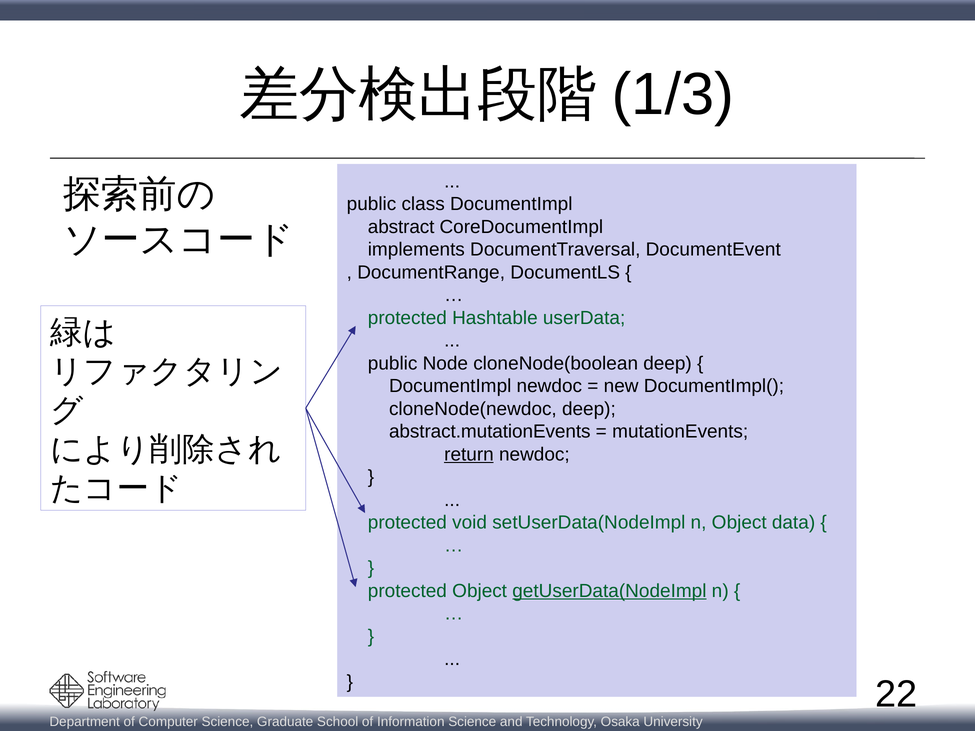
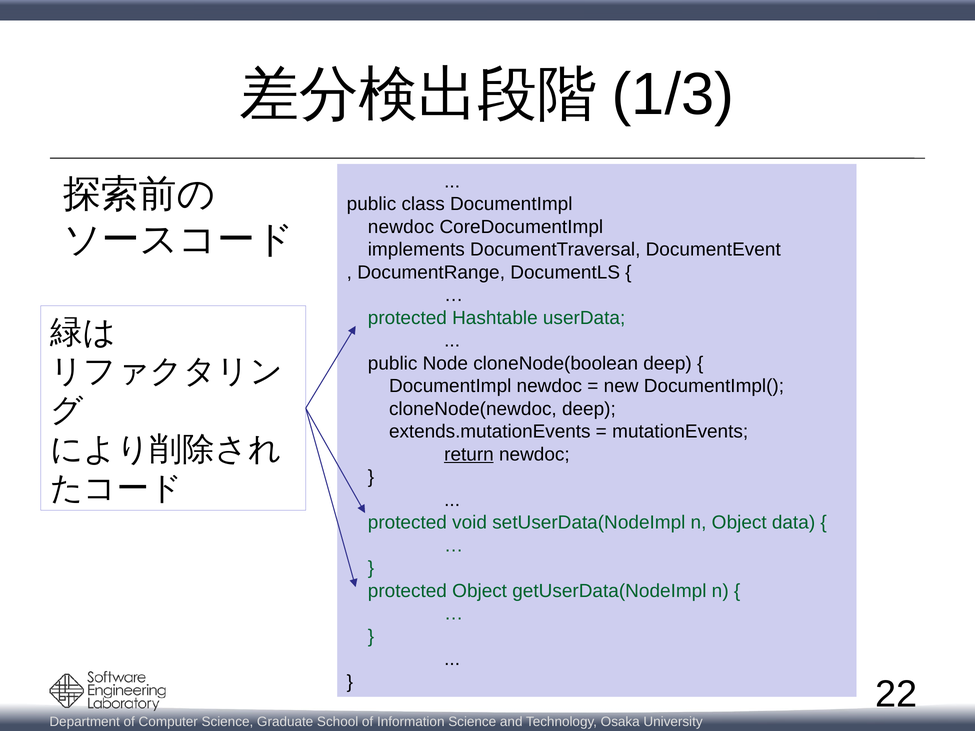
abstract at (401, 227): abstract -> newdoc
abstract.mutationEvents: abstract.mutationEvents -> extends.mutationEvents
getUserData(NodeImpl underline: present -> none
